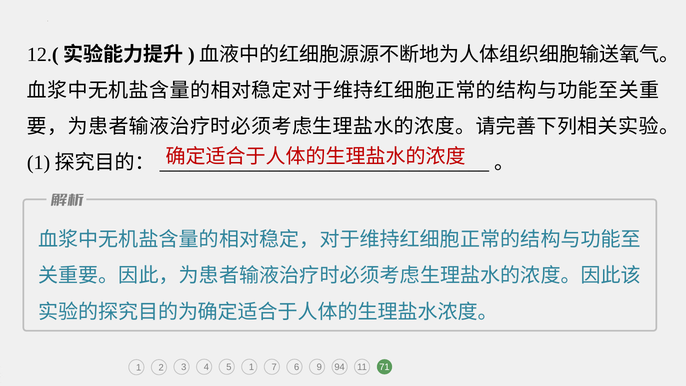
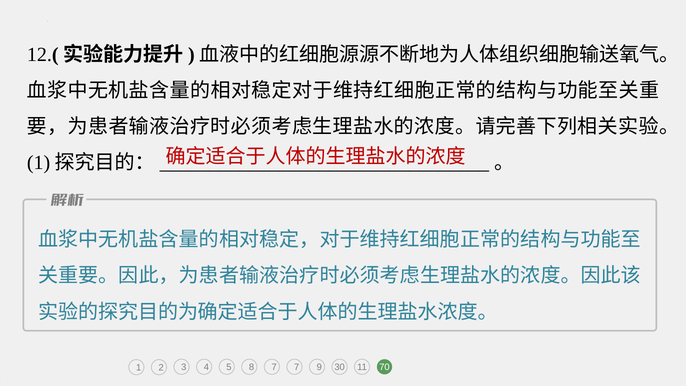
5 1: 1 -> 8
7 6: 6 -> 7
94: 94 -> 30
71: 71 -> 70
